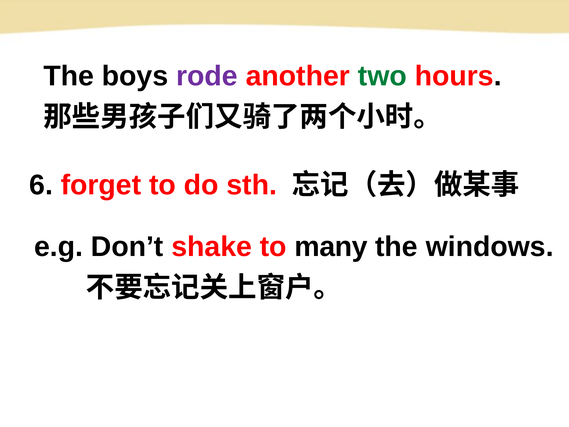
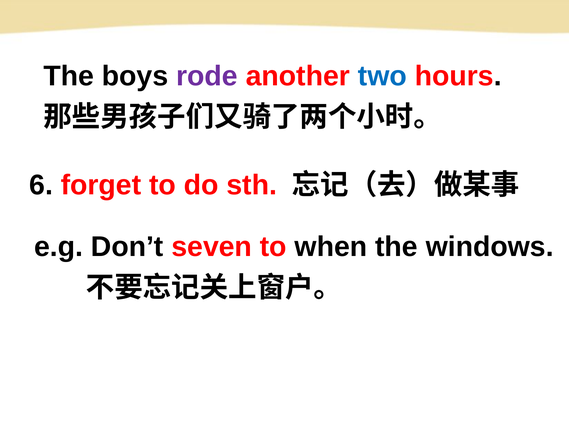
two colour: green -> blue
shake: shake -> seven
many: many -> when
